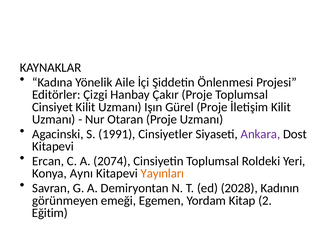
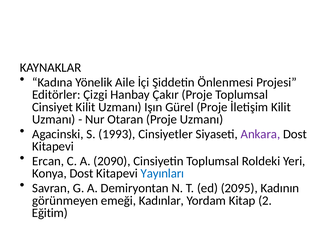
1991: 1991 -> 1993
2074: 2074 -> 2090
Konya Aynı: Aynı -> Dost
Yayınları colour: orange -> blue
2028: 2028 -> 2095
Egemen: Egemen -> Kadınlar
